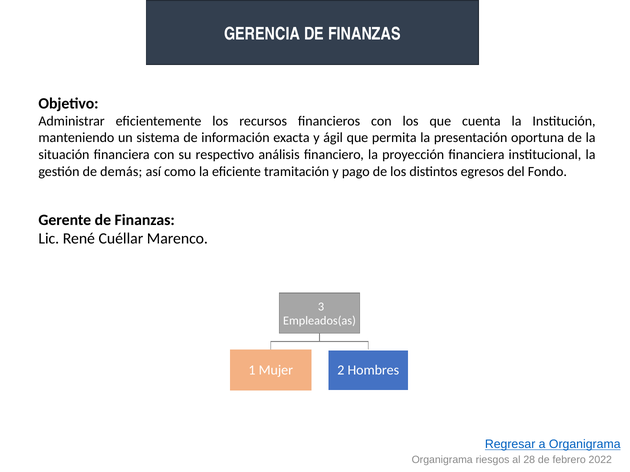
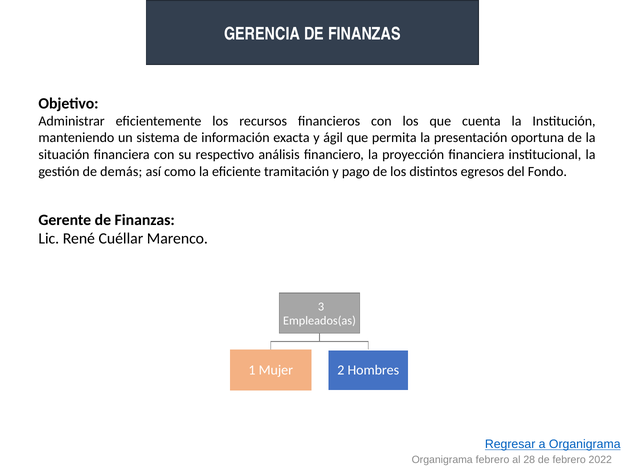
Organigrama riesgos: riesgos -> febrero
